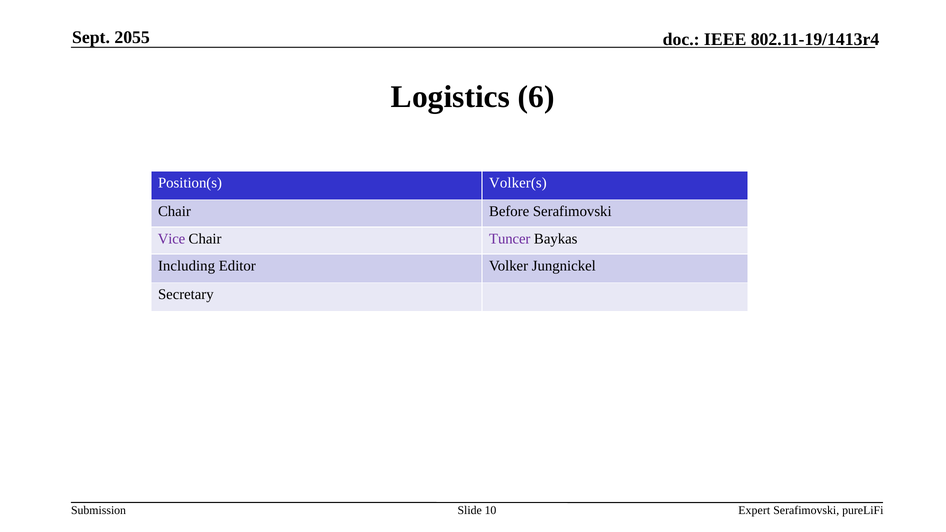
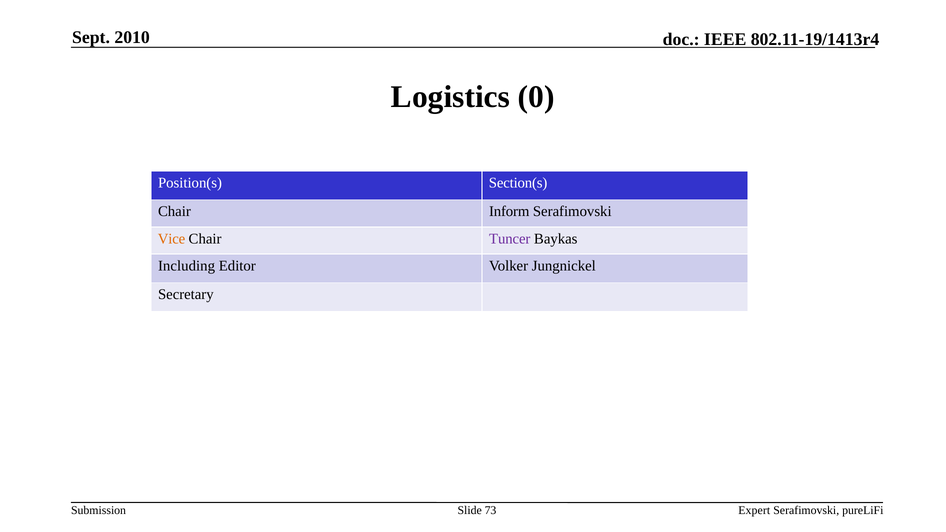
2055: 2055 -> 2010
6: 6 -> 0
Volker(s: Volker(s -> Section(s
Before: Before -> Inform
Vice colour: purple -> orange
10: 10 -> 73
